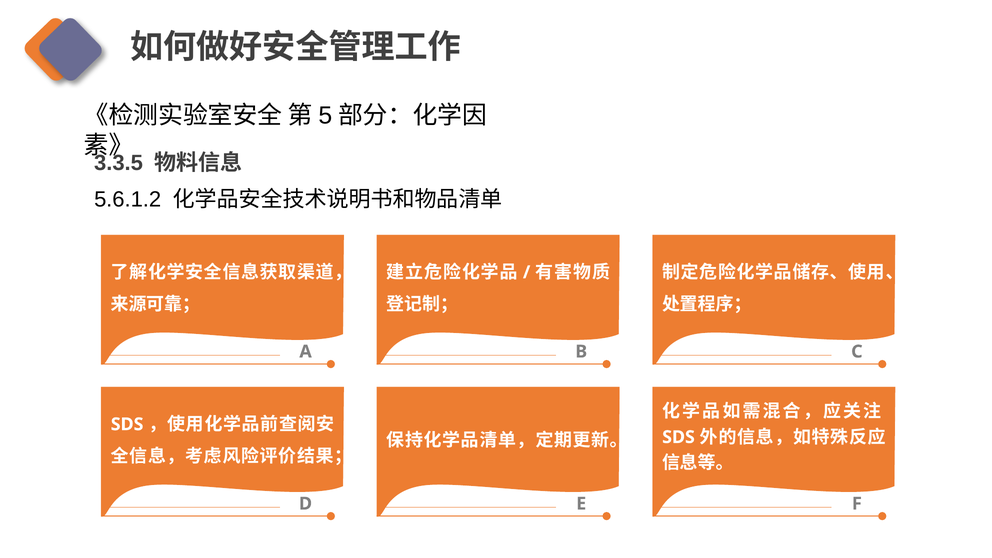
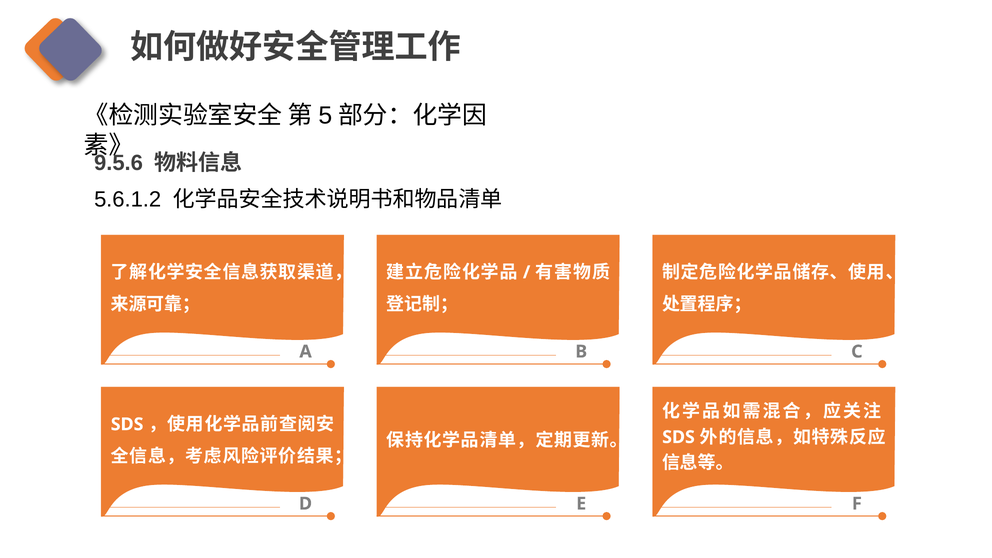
3.3.5: 3.3.5 -> 9.5.6
